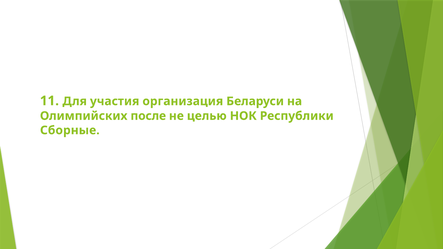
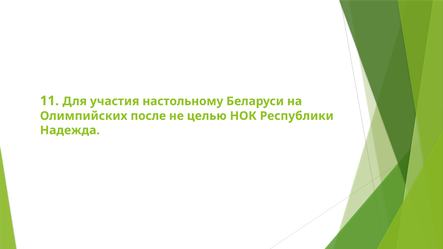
организация: организация -> настольному
Сборные: Сборные -> Надежда
